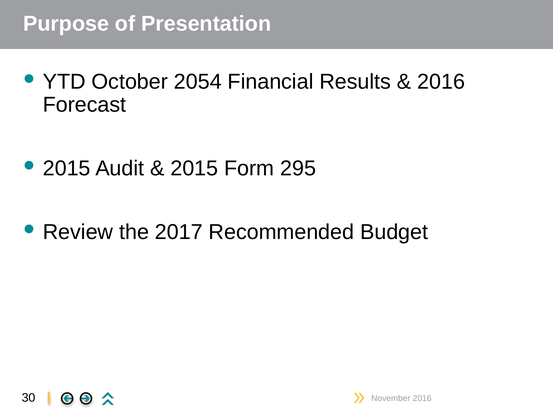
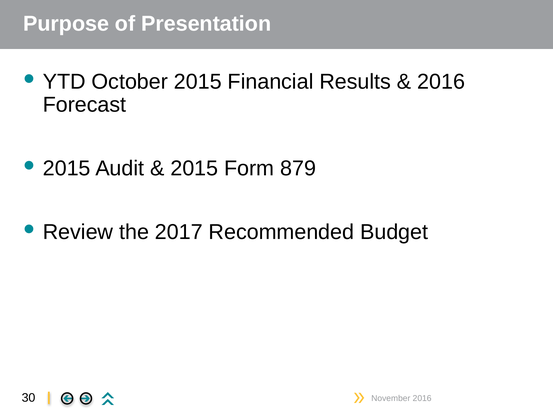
October 2054: 2054 -> 2015
295: 295 -> 879
